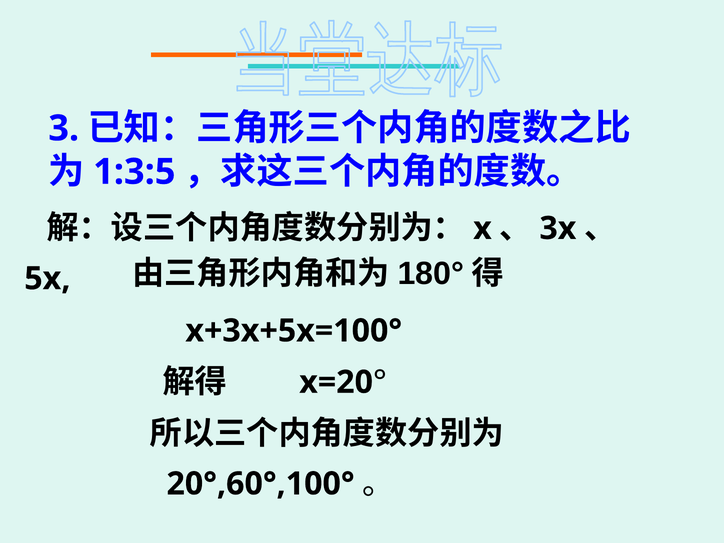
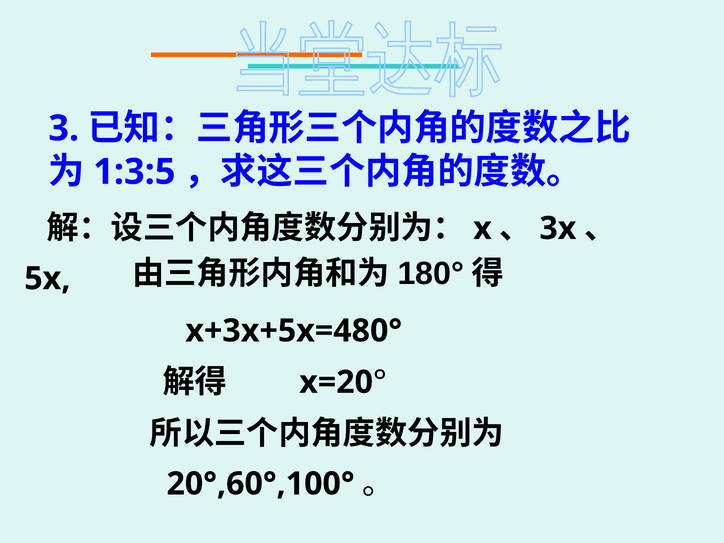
x+3x+5x=100°: x+3x+5x=100° -> x+3x+5x=480°
